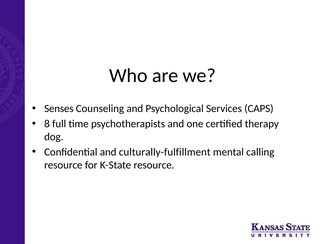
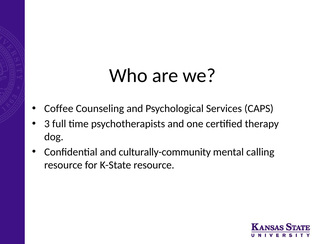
Senses: Senses -> Coffee
8: 8 -> 3
culturally-fulfillment: culturally-fulfillment -> culturally-community
